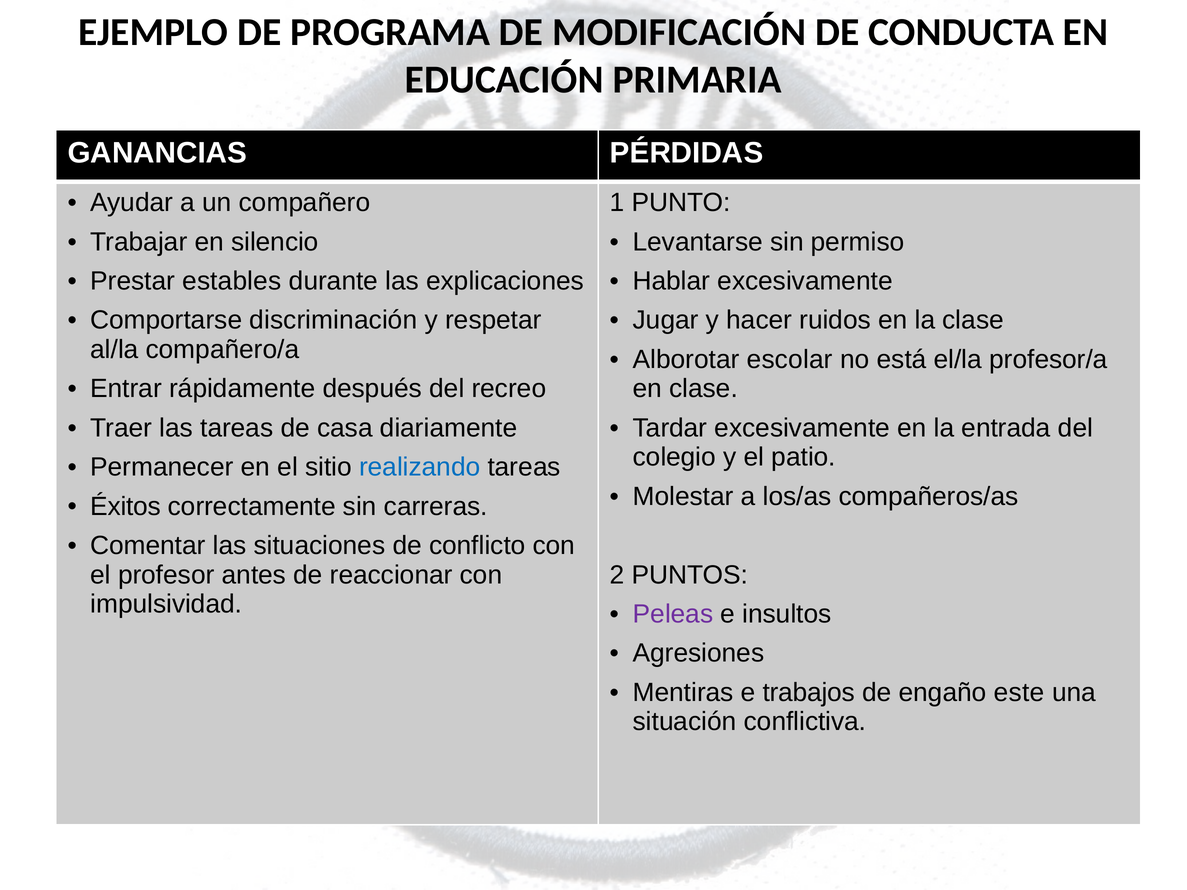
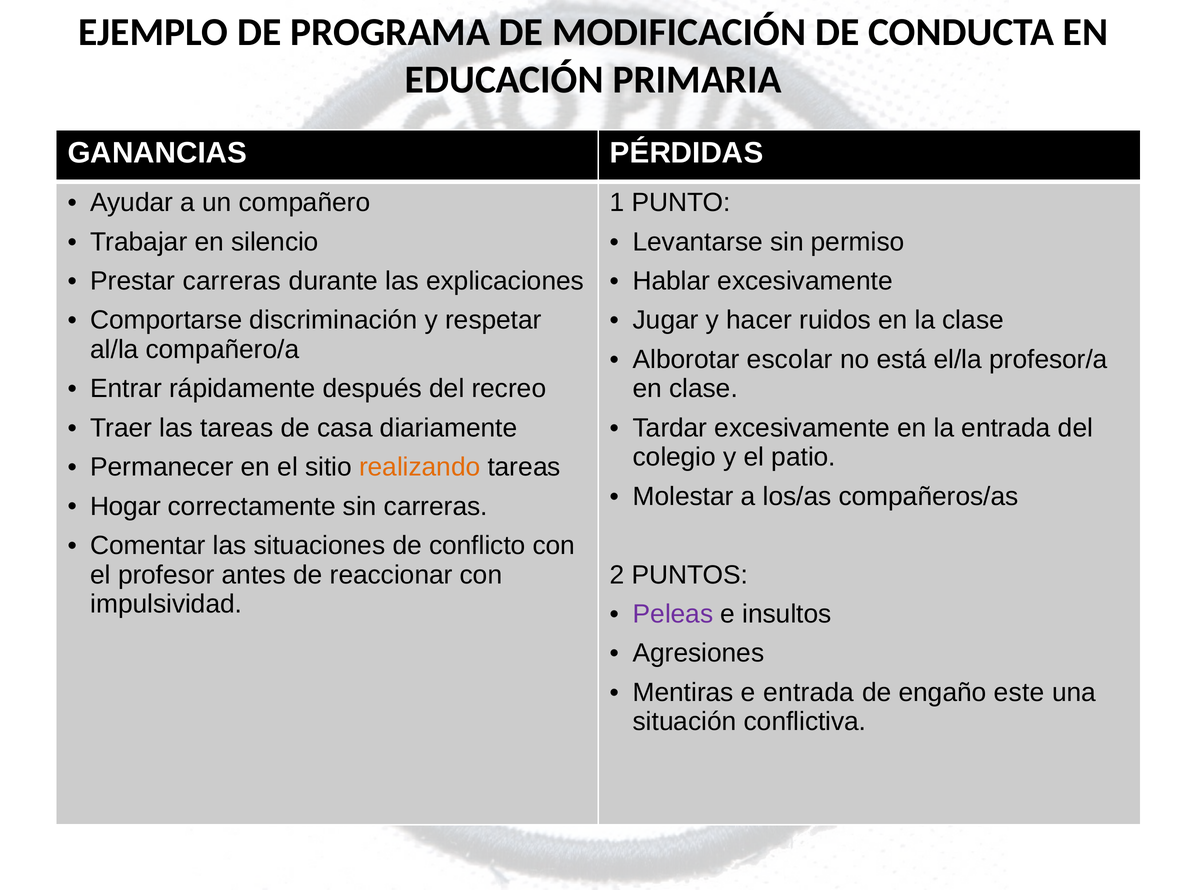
Prestar estables: estables -> carreras
realizando colour: blue -> orange
Éxitos: Éxitos -> Hogar
e trabajos: trabajos -> entrada
